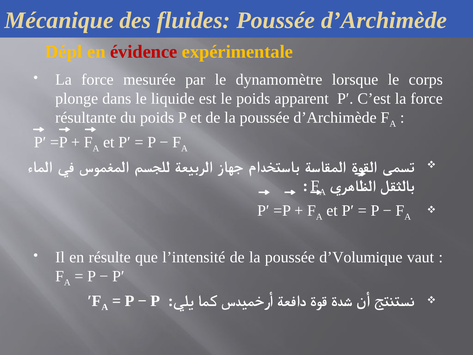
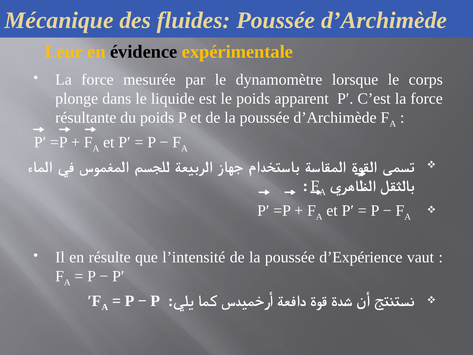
Dépl: Dépl -> Leur
évidence colour: red -> black
d’Volumique: d’Volumique -> d’Expérience
